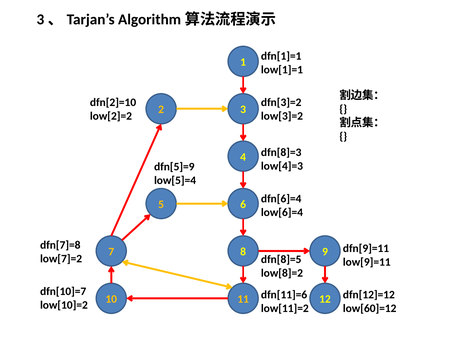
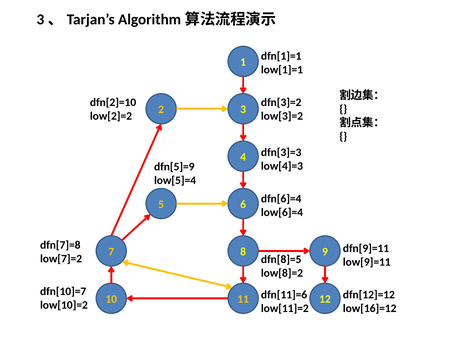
dfn[8]=3: dfn[8]=3 -> dfn[3]=3
low[60]=12: low[60]=12 -> low[16]=12
